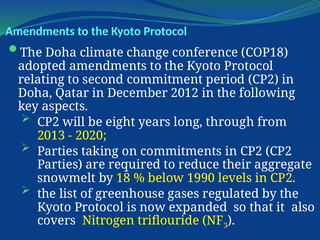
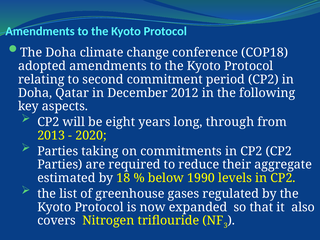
snowmelt: snowmelt -> estimated
